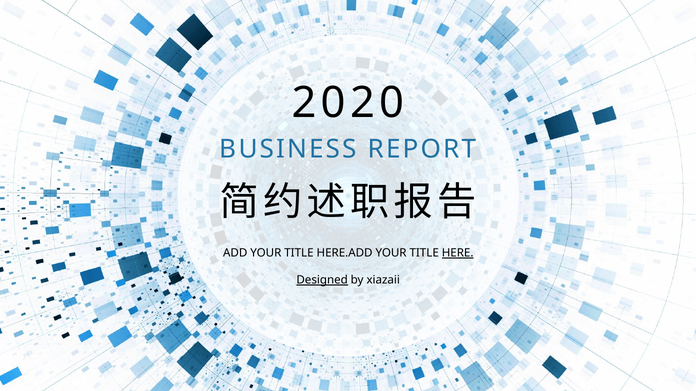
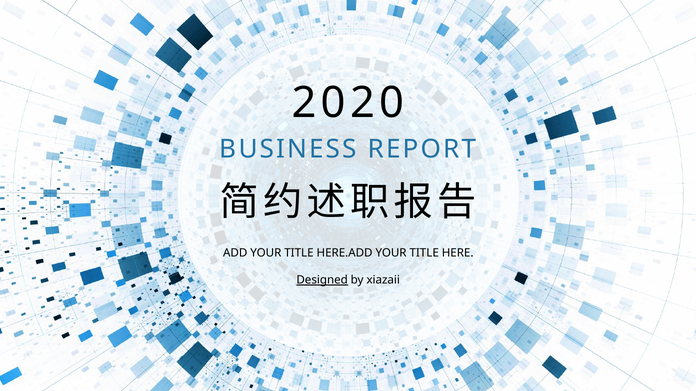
HERE underline: present -> none
